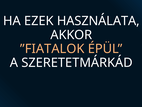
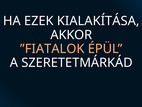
HASZNÁLATA: HASZNÁLATA -> KIALAKÍTÁSA
